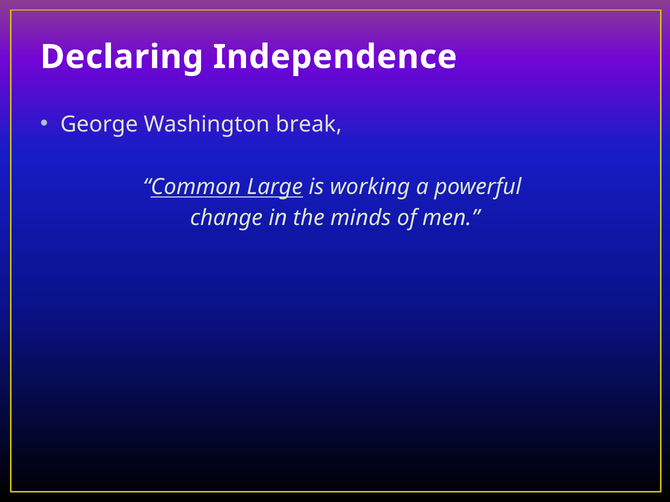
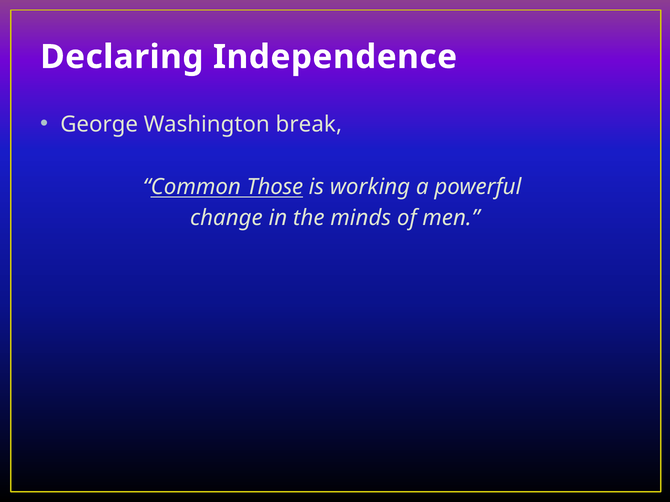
Large: Large -> Those
